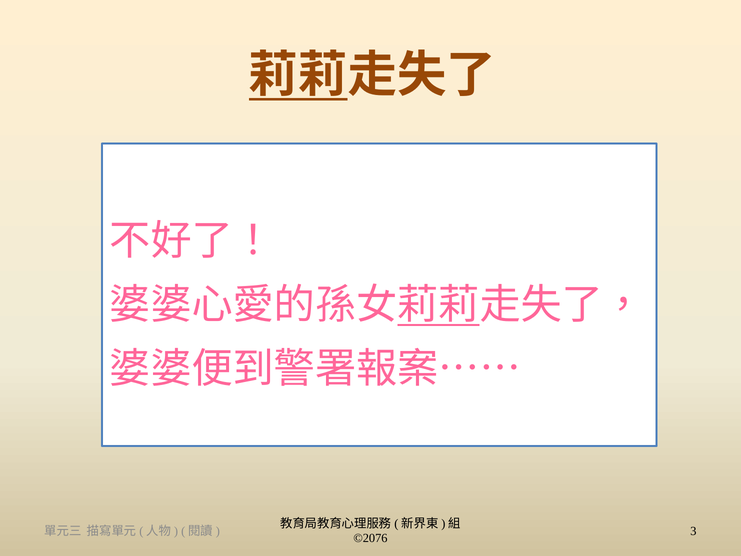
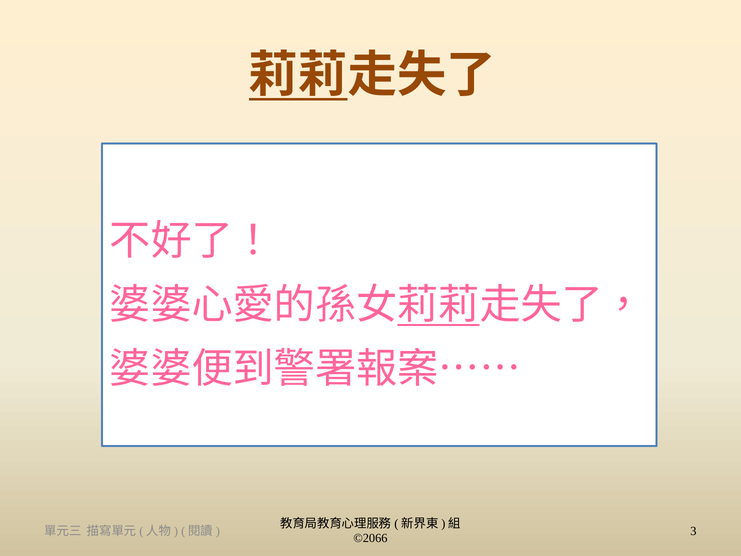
©2076: ©2076 -> ©2066
